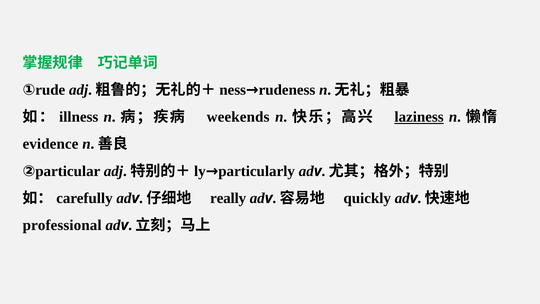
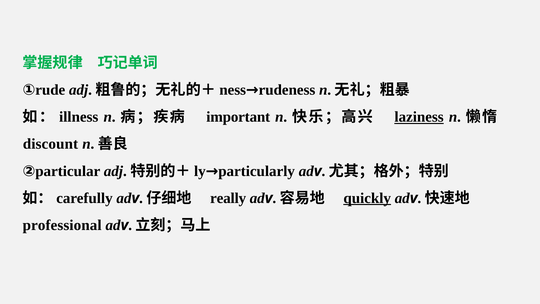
weekends: weekends -> important
evidence: evidence -> discount
quickly underline: none -> present
